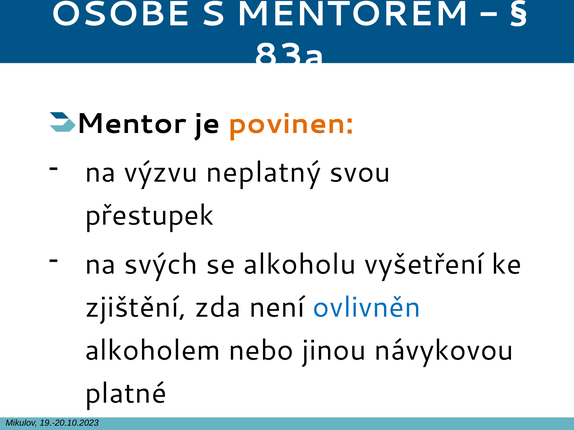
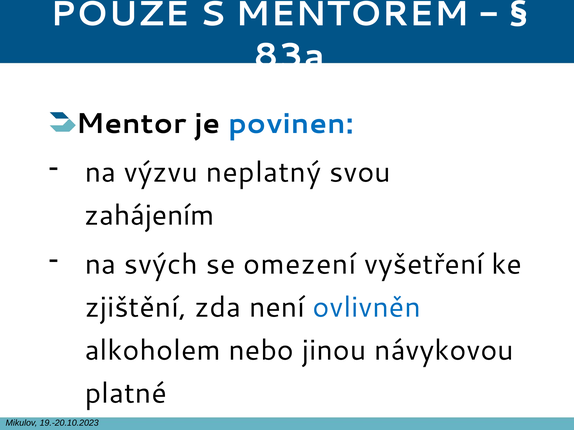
OSOBĚ: OSOBĚ -> POUZE
povinen colour: orange -> blue
přestupek: přestupek -> zahájením
alkoholu: alkoholu -> omezení
